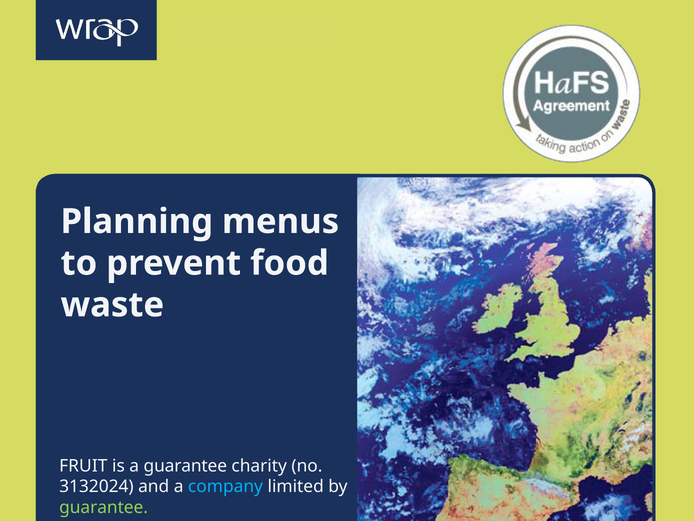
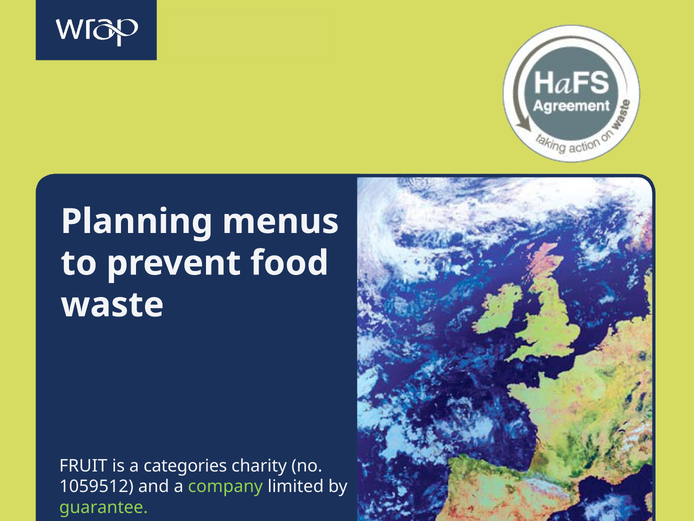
a guarantee: guarantee -> categories
3132024: 3132024 -> 1059512
company colour: light blue -> light green
